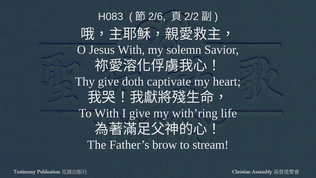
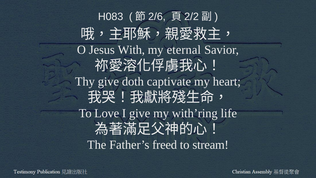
solemn: solemn -> eternal
To With: With -> Love
brow: brow -> freed
